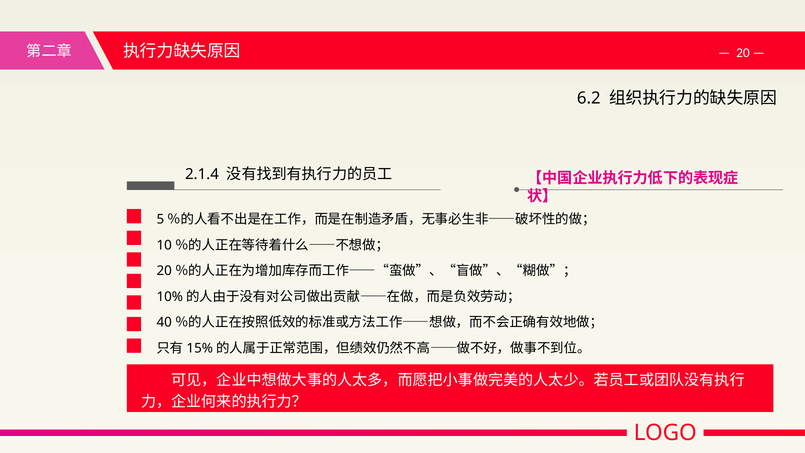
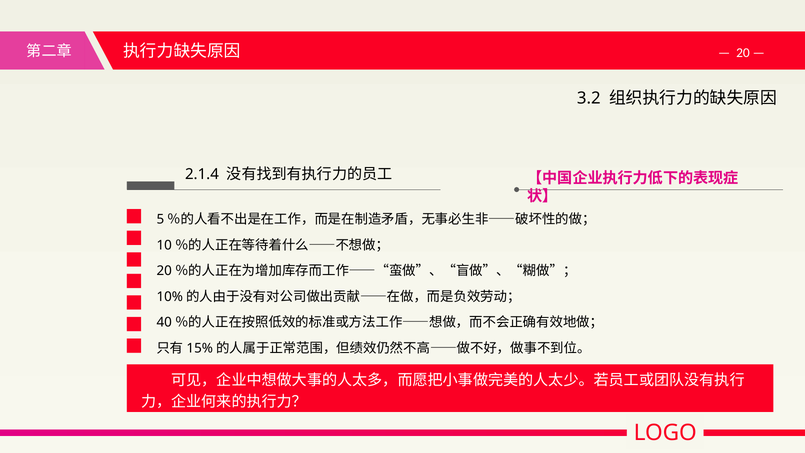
6.2: 6.2 -> 3.2
